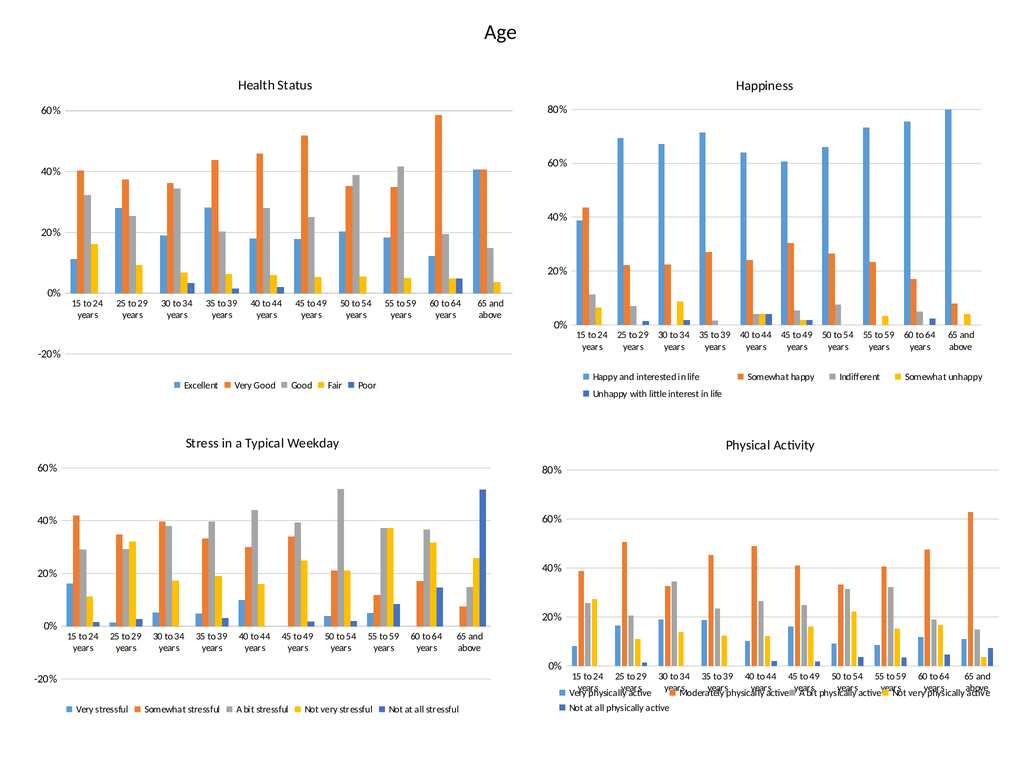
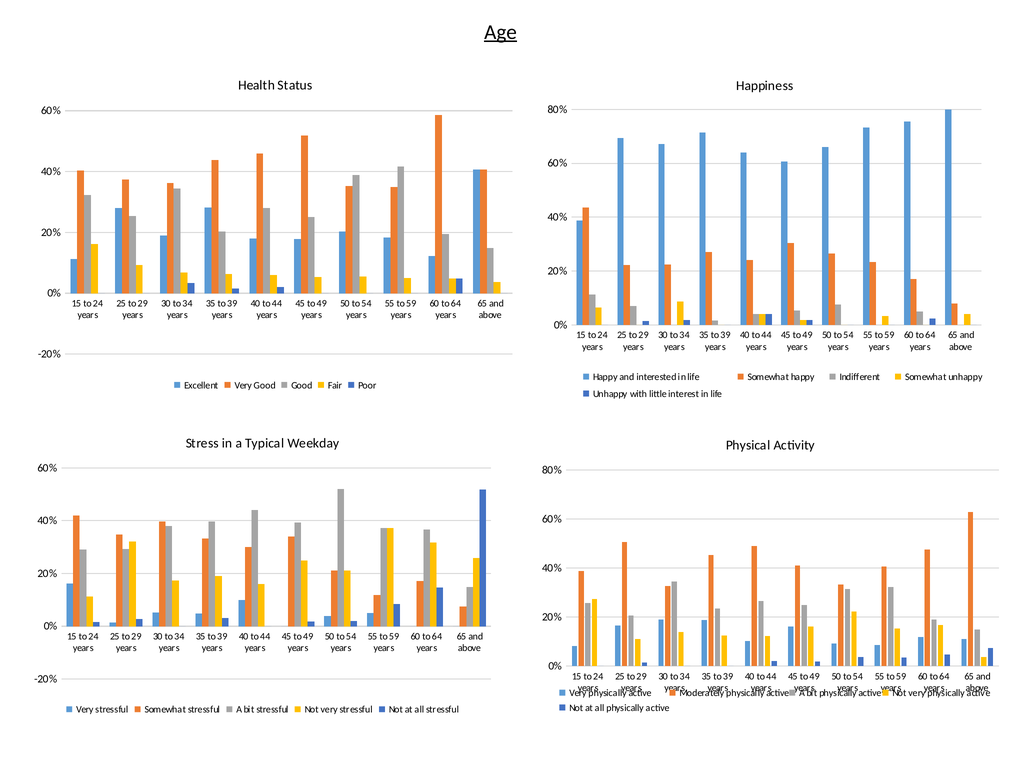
Age underline: none -> present
